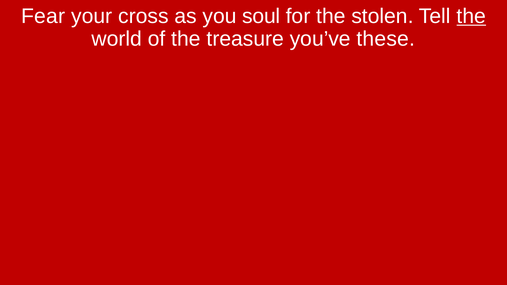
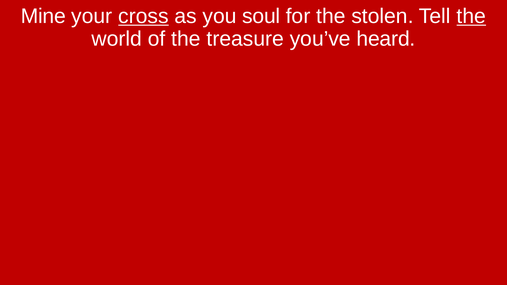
Fear: Fear -> Mine
cross underline: none -> present
these: these -> heard
